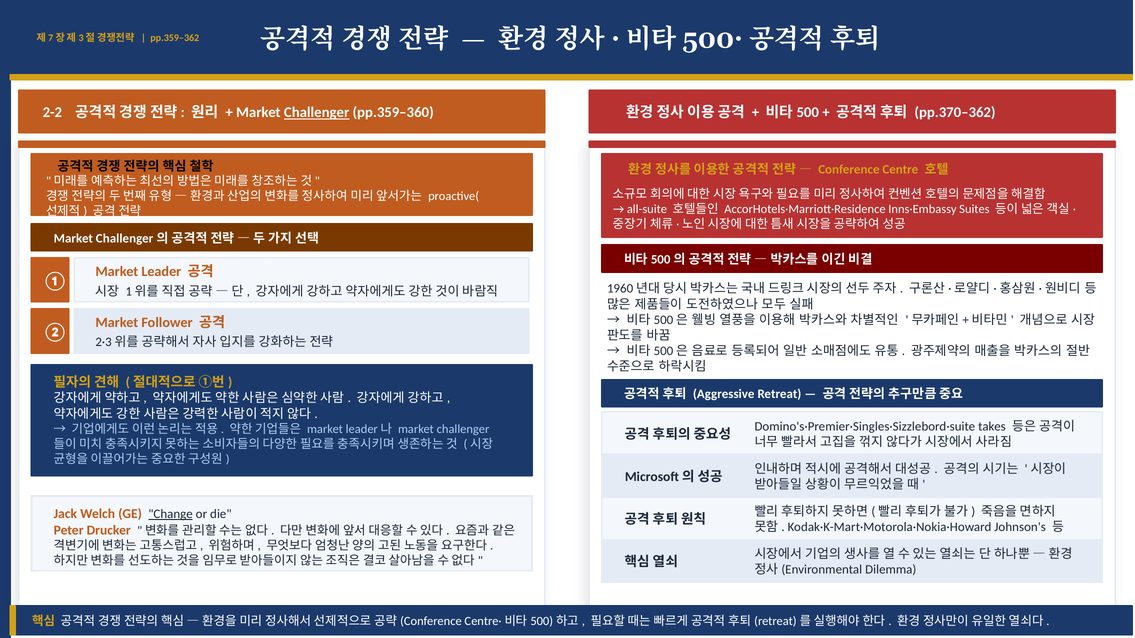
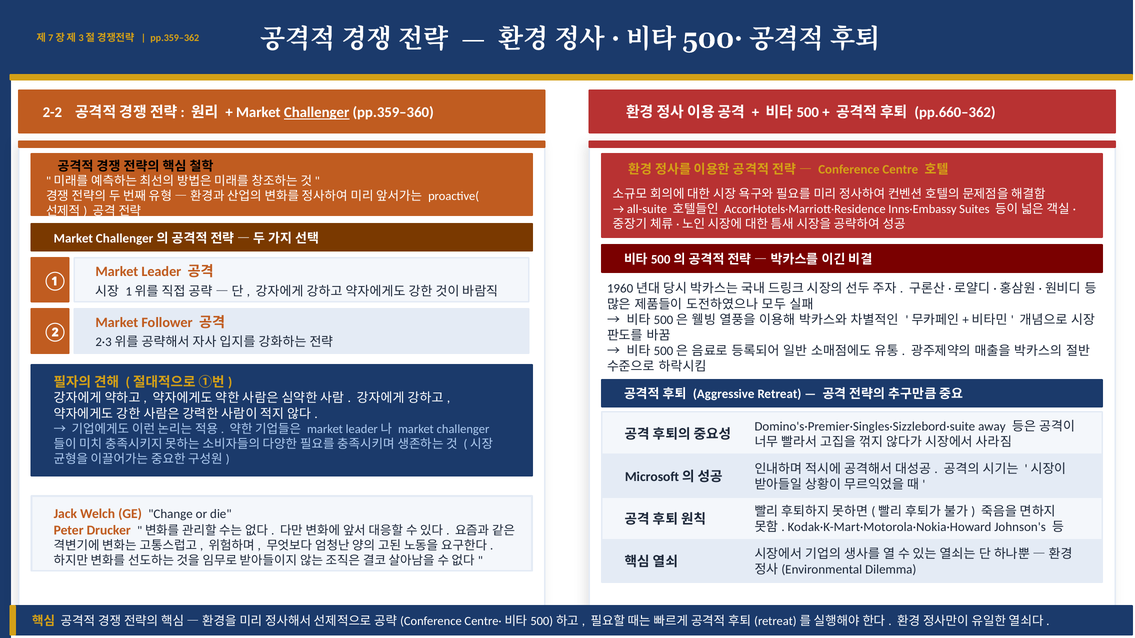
pp.370–362: pp.370–362 -> pp.660–362
takes: takes -> away
Change underline: present -> none
